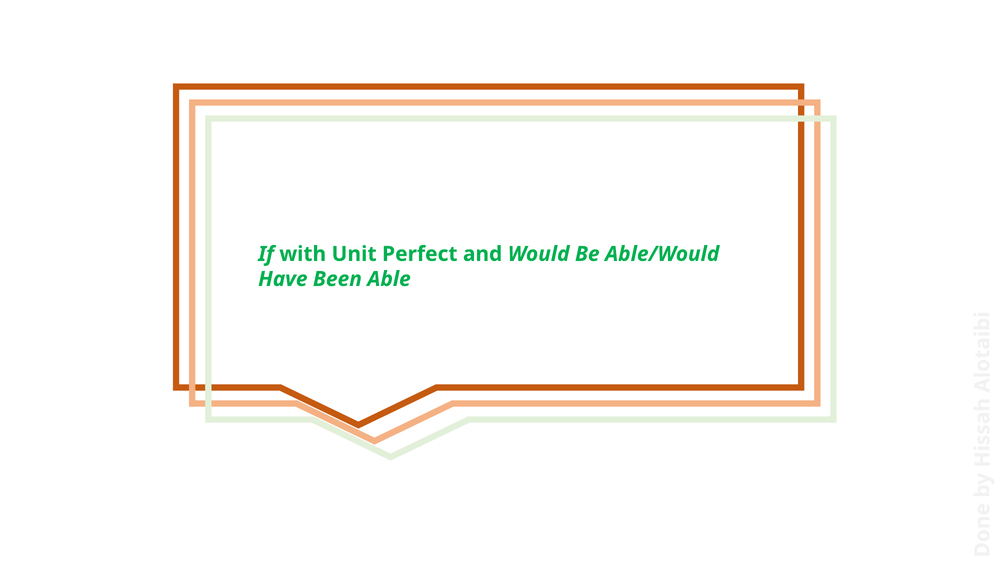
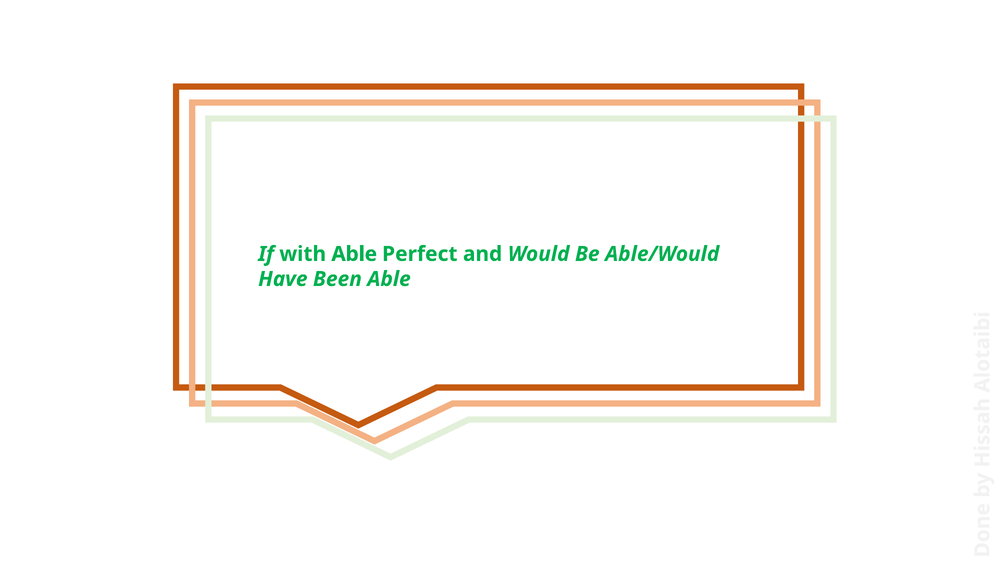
with Unit: Unit -> Able
